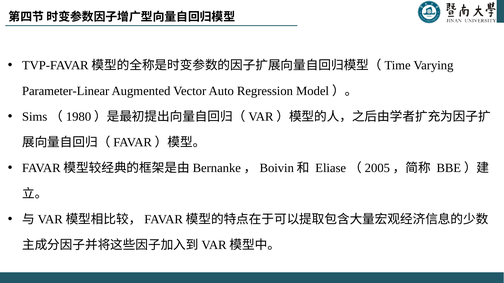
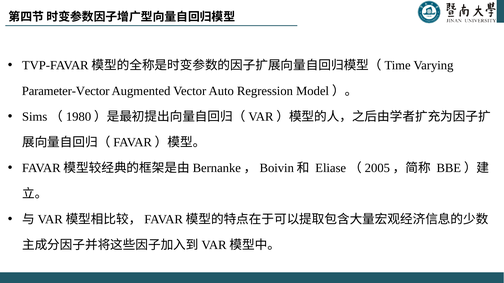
Parameter-Linear: Parameter-Linear -> Parameter-Vector
